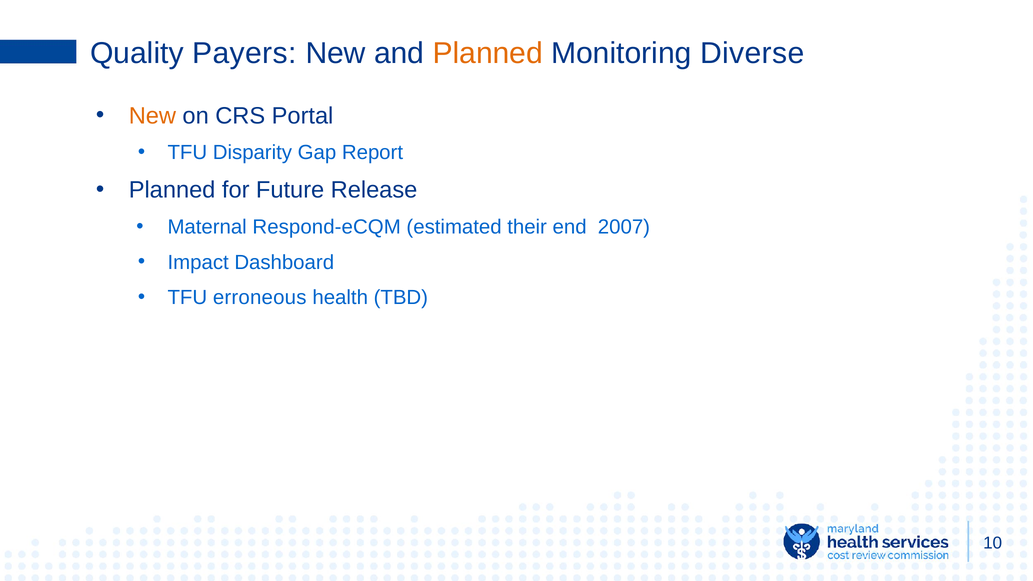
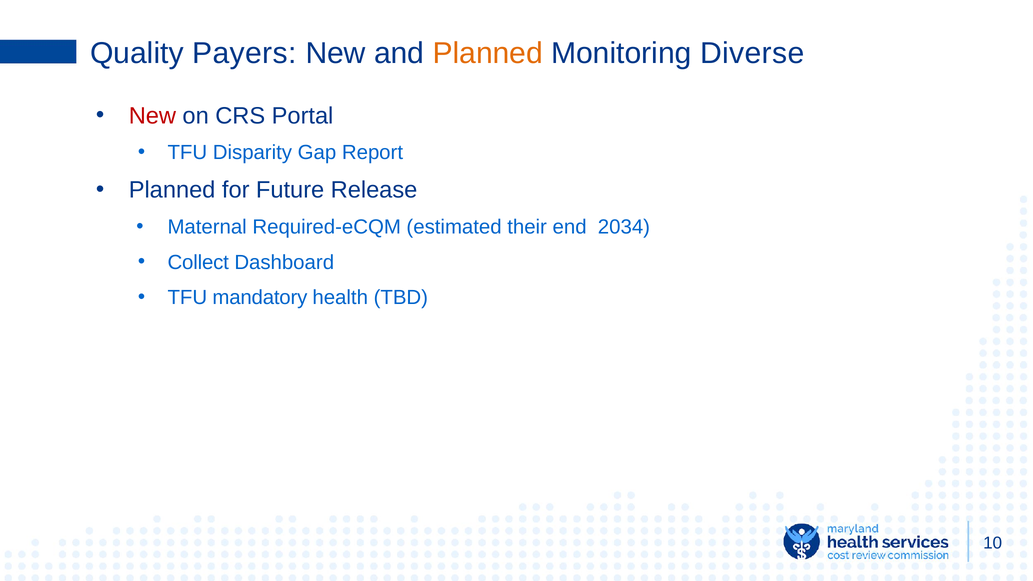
New at (152, 116) colour: orange -> red
Respond-eCQM: Respond-eCQM -> Required-eCQM
2007: 2007 -> 2034
Impact: Impact -> Collect
erroneous: erroneous -> mandatory
